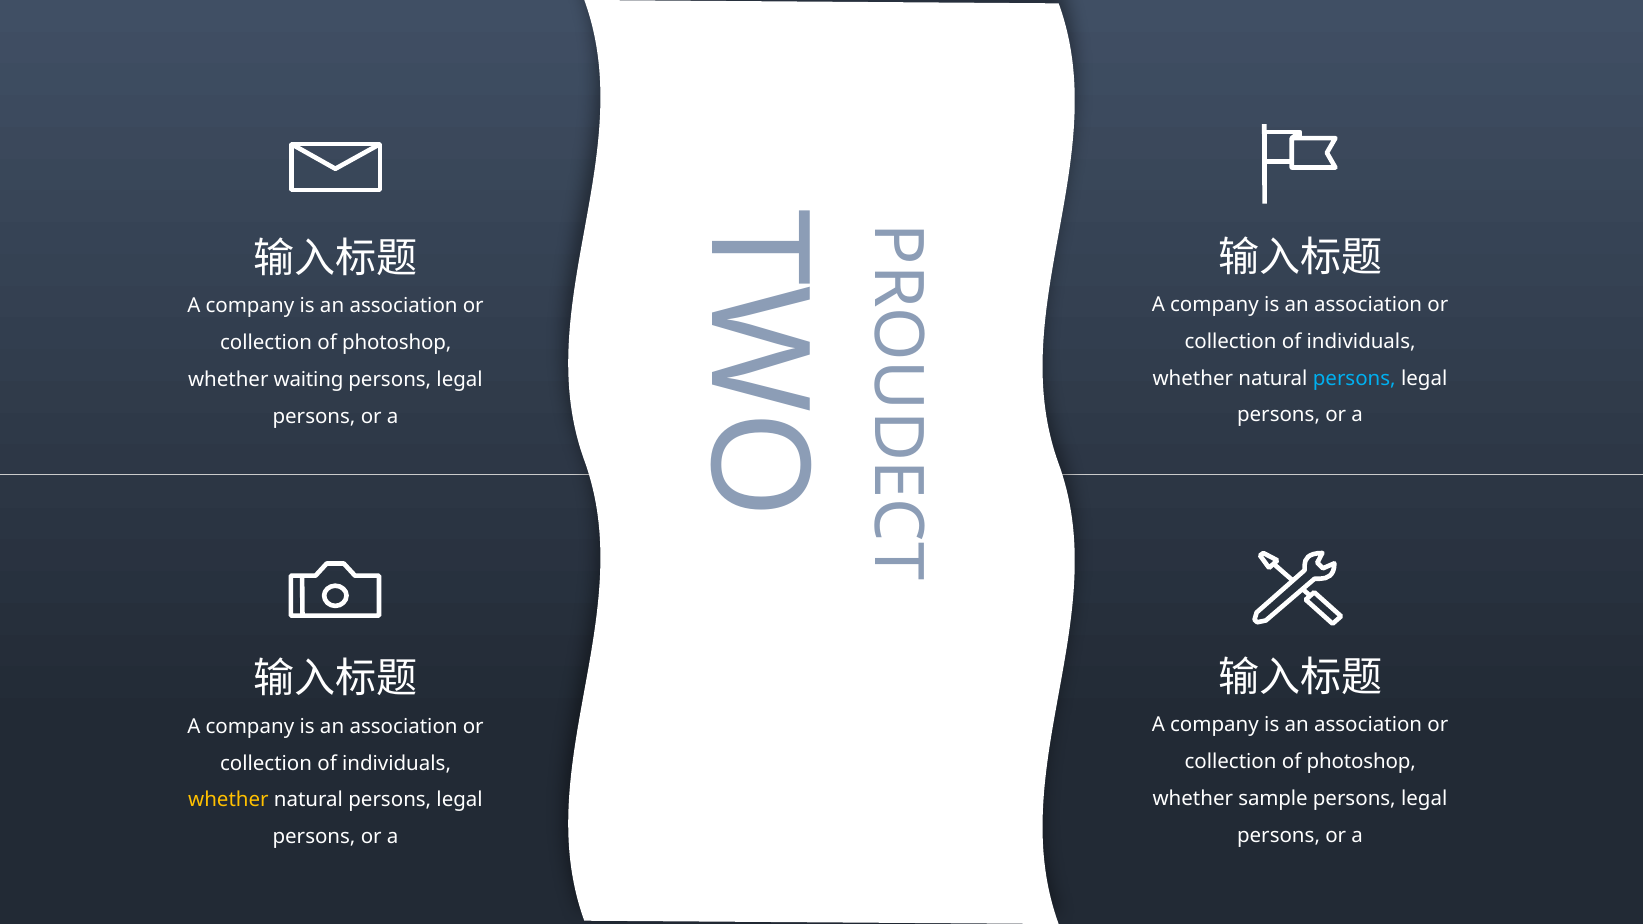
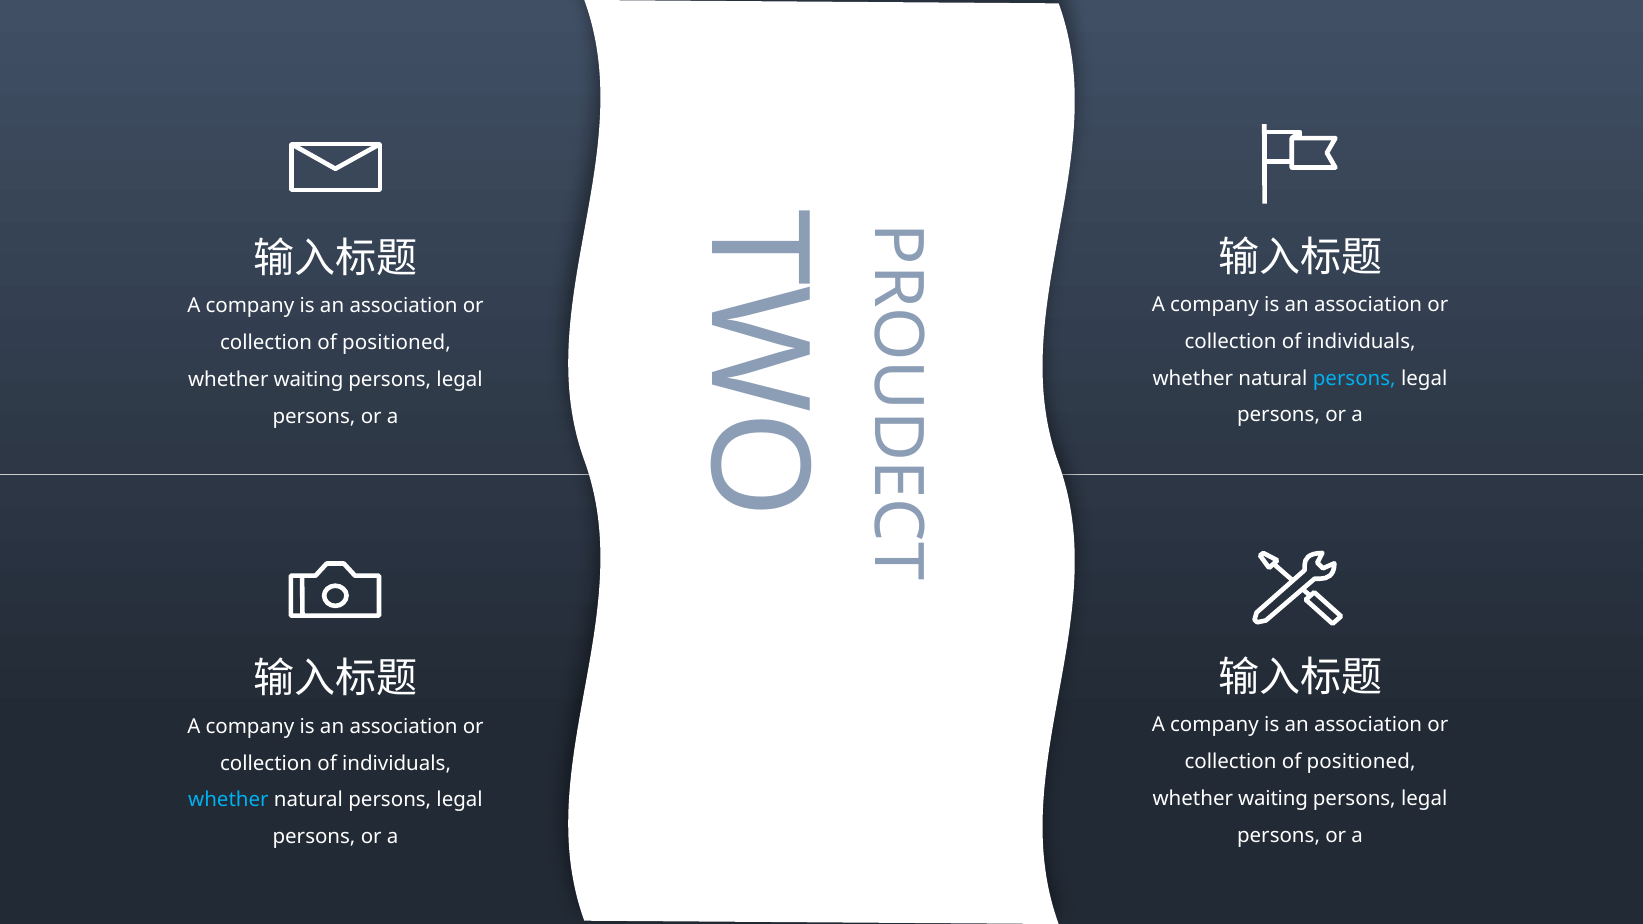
photoshop at (397, 343): photoshop -> positioned
photoshop at (1361, 762): photoshop -> positioned
sample at (1273, 799): sample -> waiting
whether at (228, 800) colour: yellow -> light blue
